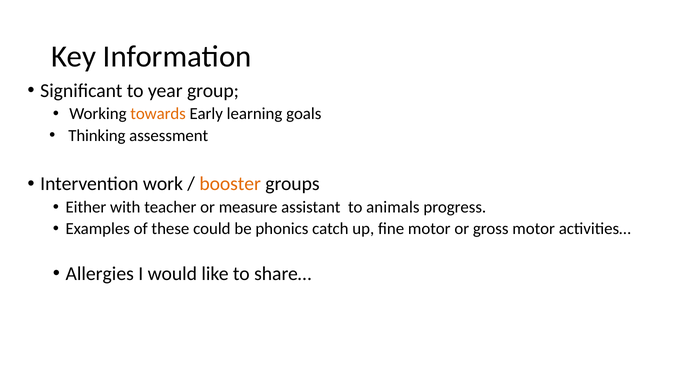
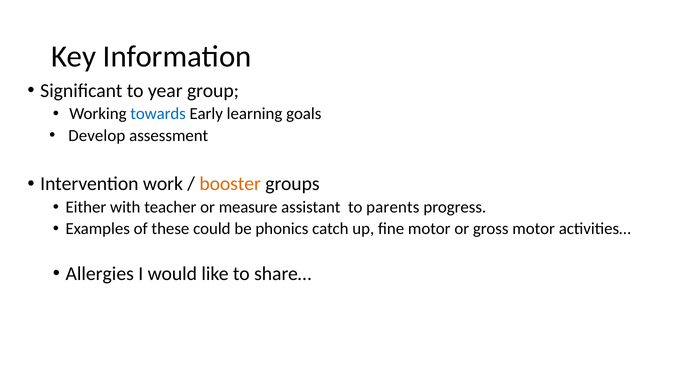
towards colour: orange -> blue
Thinking: Thinking -> Develop
animals: animals -> parents
